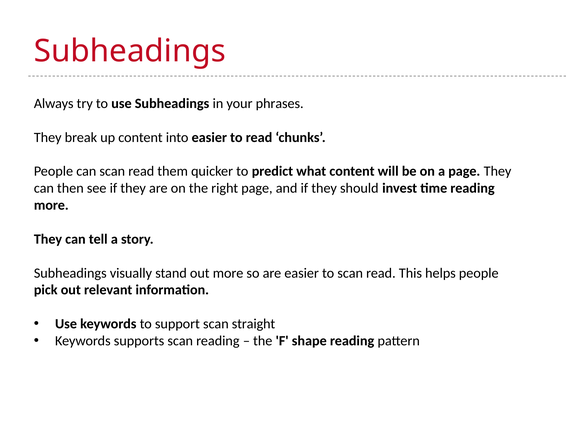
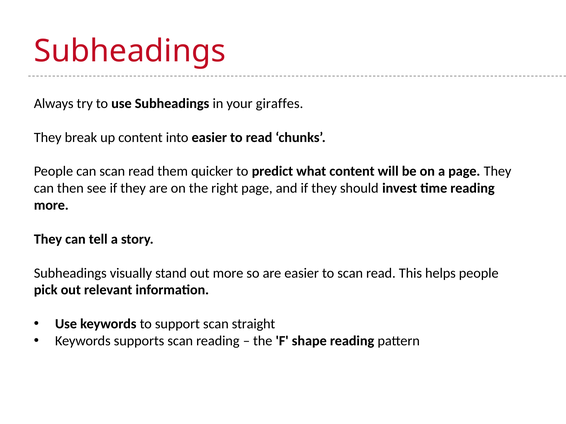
phrases: phrases -> giraffes
